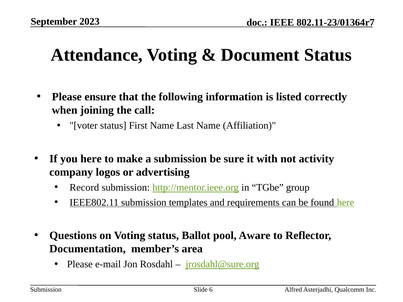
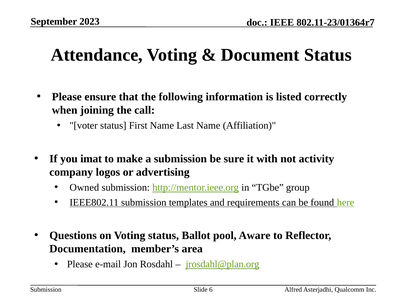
you here: here -> imat
Record: Record -> Owned
jrosdahl@sure.org: jrosdahl@sure.org -> jrosdahl@plan.org
